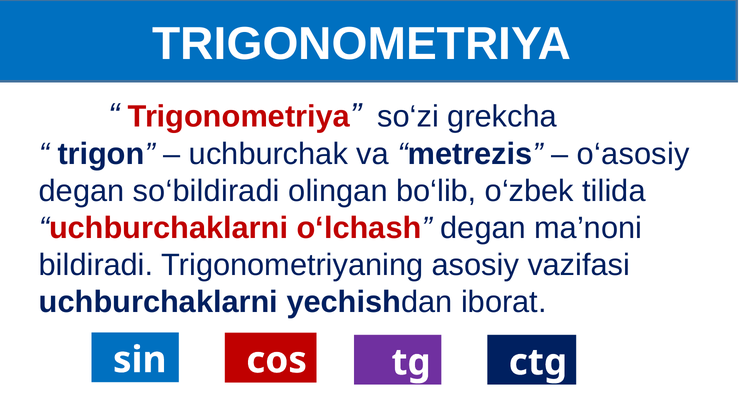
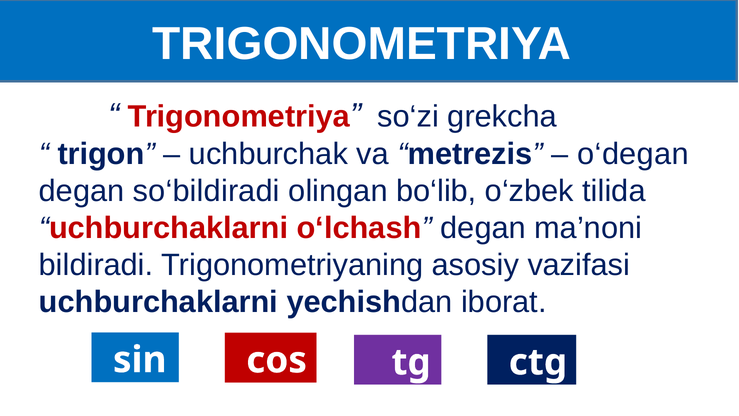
o‘asosiy: o‘asosiy -> o‘degan
